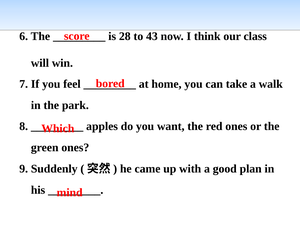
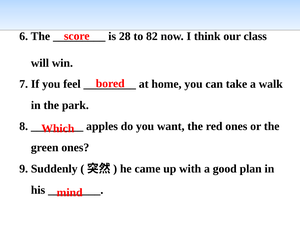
43: 43 -> 82
